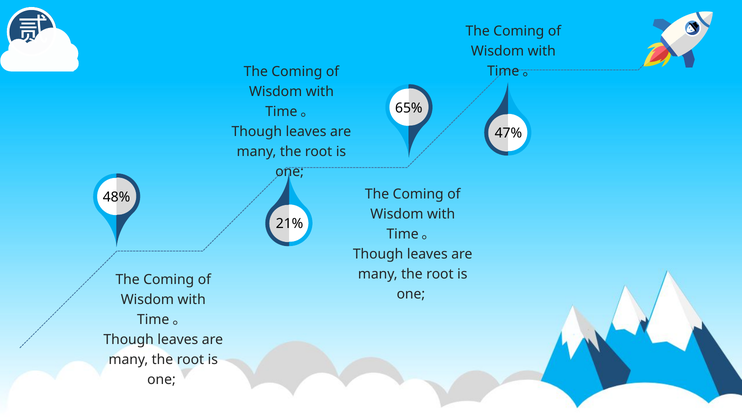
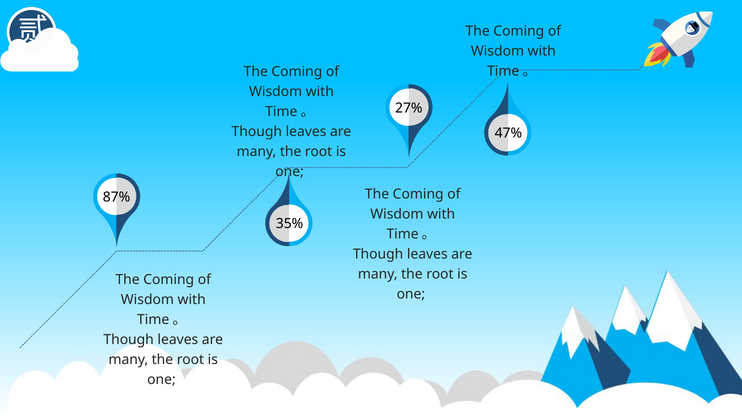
65%: 65% -> 27%
48%: 48% -> 87%
21%: 21% -> 35%
